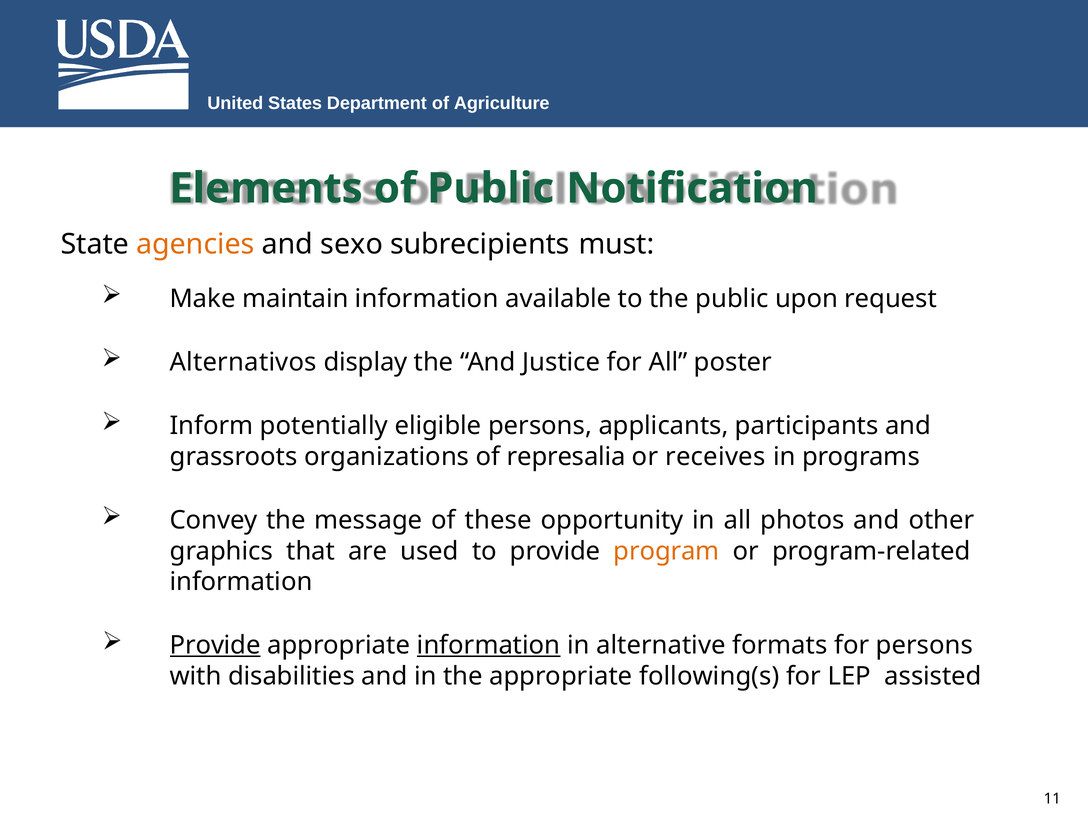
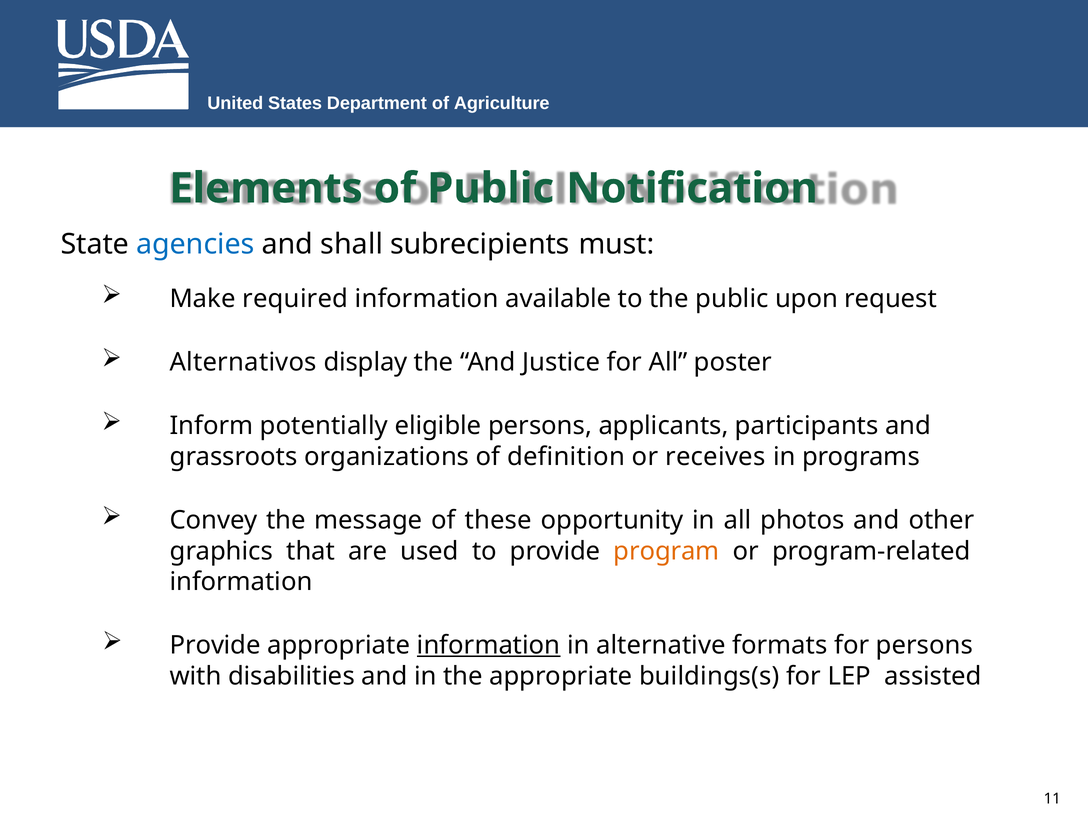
agencies colour: orange -> blue
sexo: sexo -> shall
maintain: maintain -> required
represalia: represalia -> definition
Provide at (215, 645) underline: present -> none
following(s: following(s -> buildings(s
